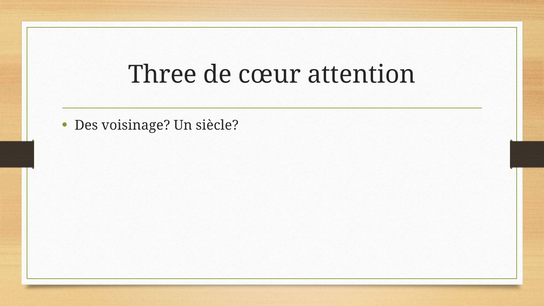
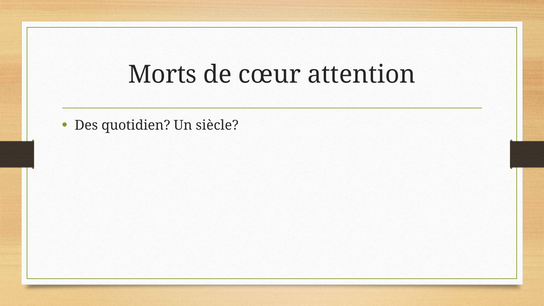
Three: Three -> Morts
voisinage: voisinage -> quotidien
